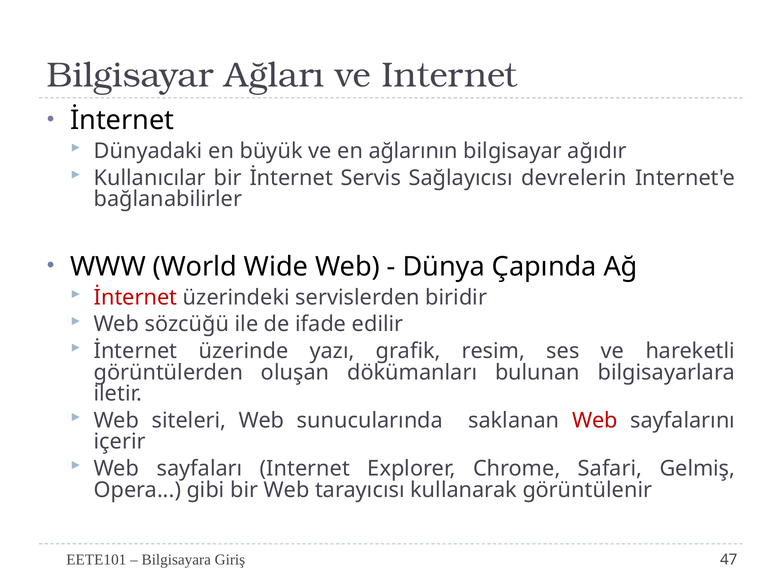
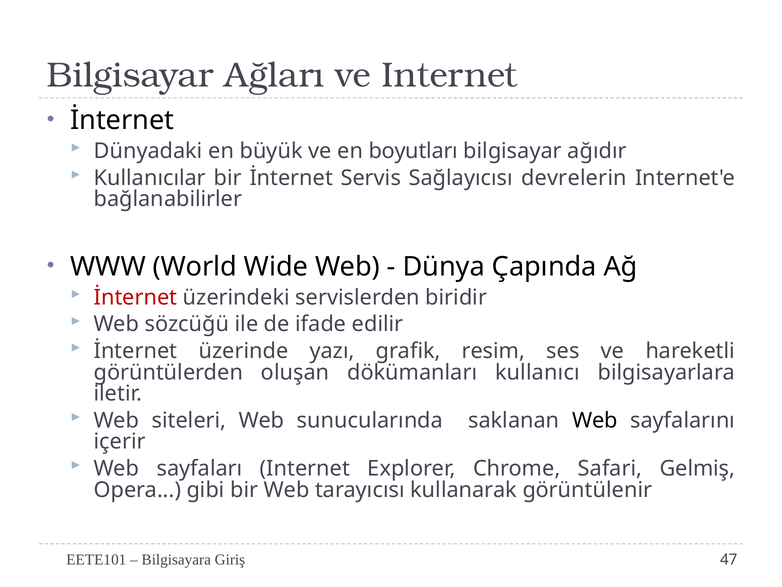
ağlarının: ağlarının -> boyutları
bulunan: bulunan -> kullanıcı
Web at (595, 420) colour: red -> black
